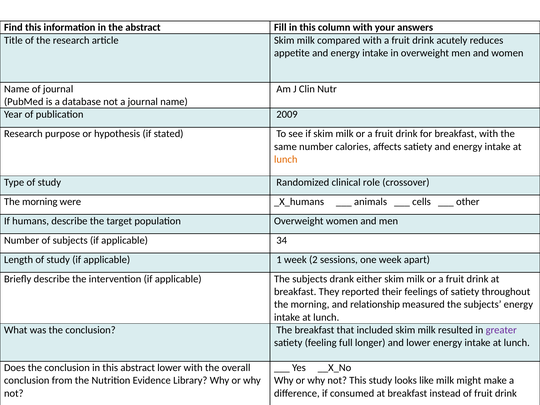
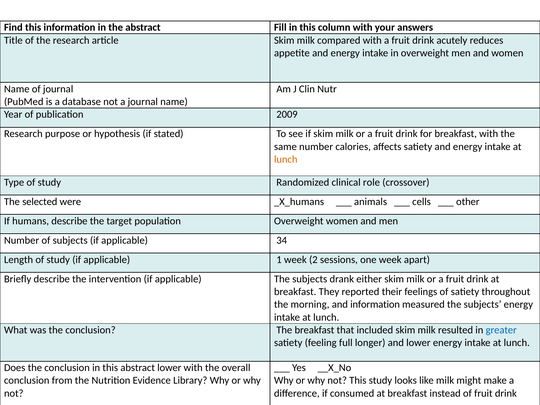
morning at (40, 202): morning -> selected
and relationship: relationship -> information
greater colour: purple -> blue
